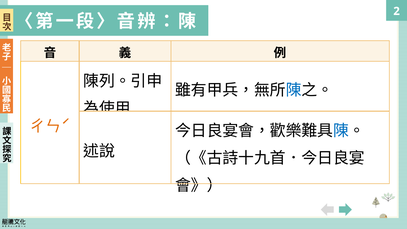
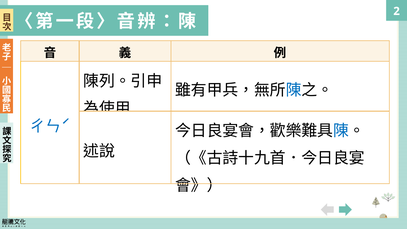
ㄔㄣˊ colour: orange -> blue
